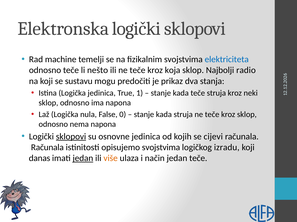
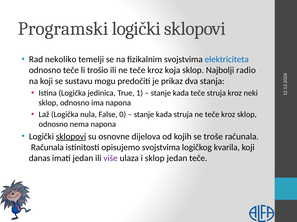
Elektronska: Elektronska -> Programski
machine: machine -> nekoliko
nešto: nešto -> trošio
osnovne jedinica: jedinica -> dijelova
cijevi: cijevi -> troše
izradu: izradu -> kvarila
jedan at (83, 159) underline: present -> none
više colour: orange -> purple
i način: način -> sklop
